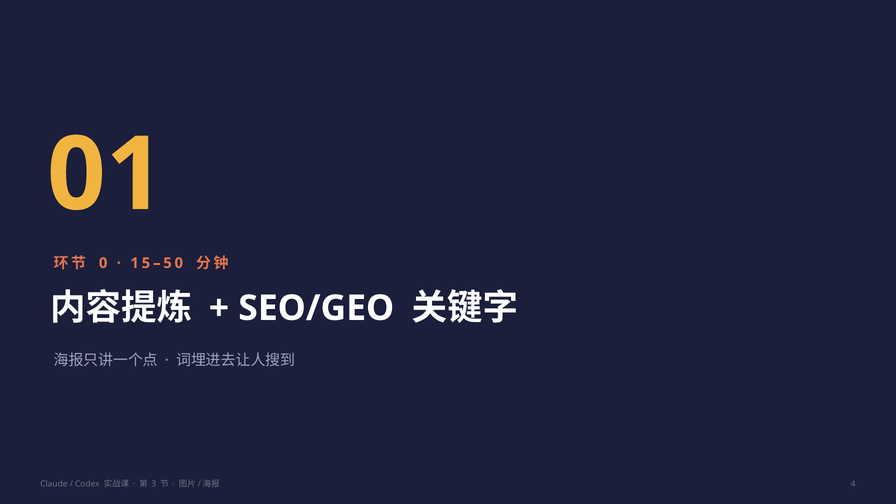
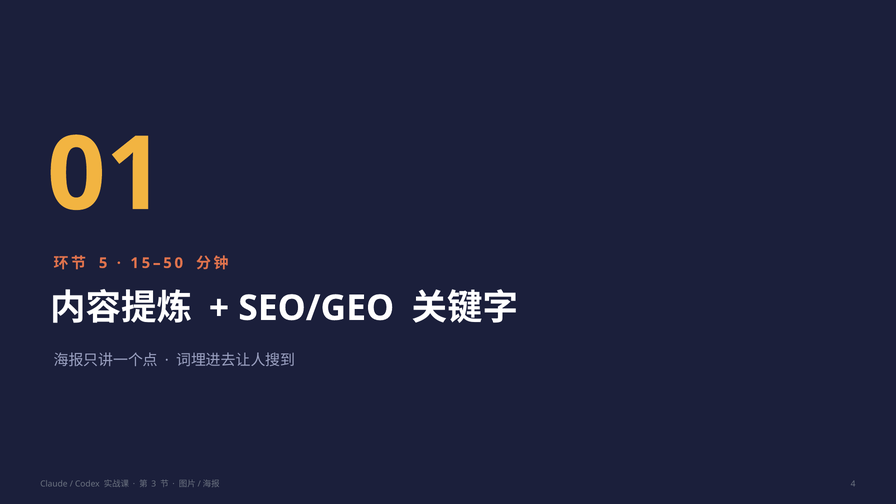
0: 0 -> 5
